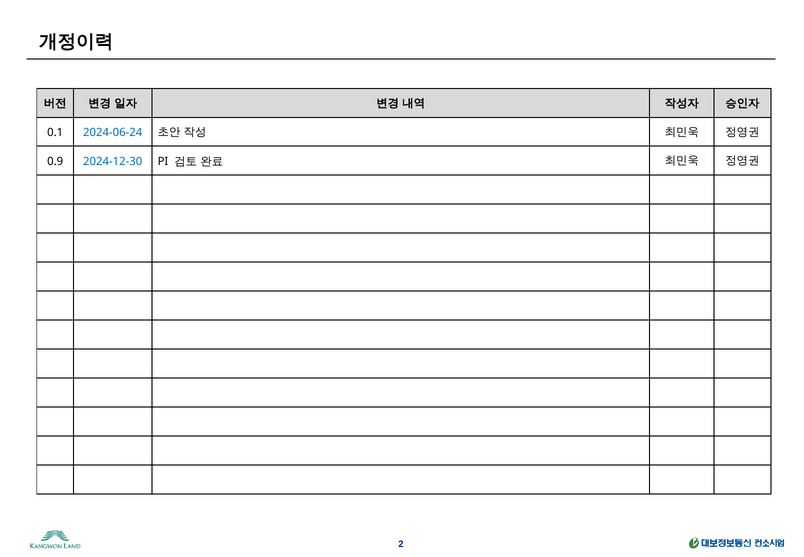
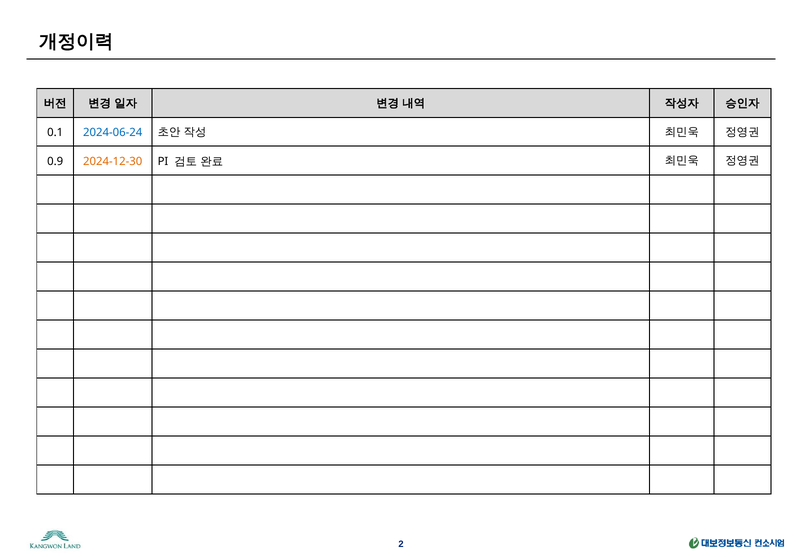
2024-12-30 colour: blue -> orange
